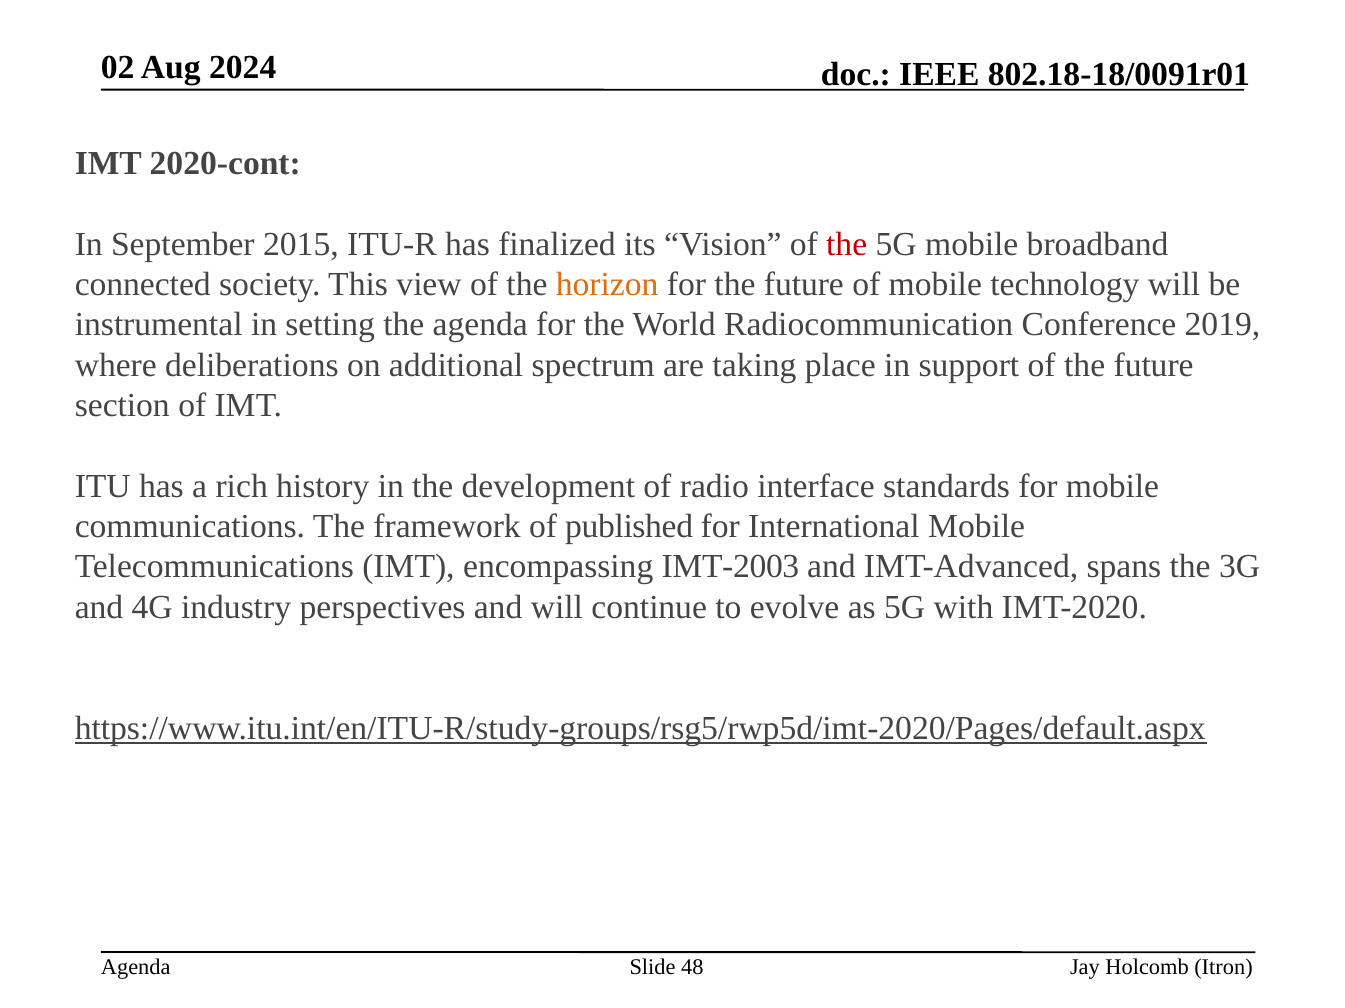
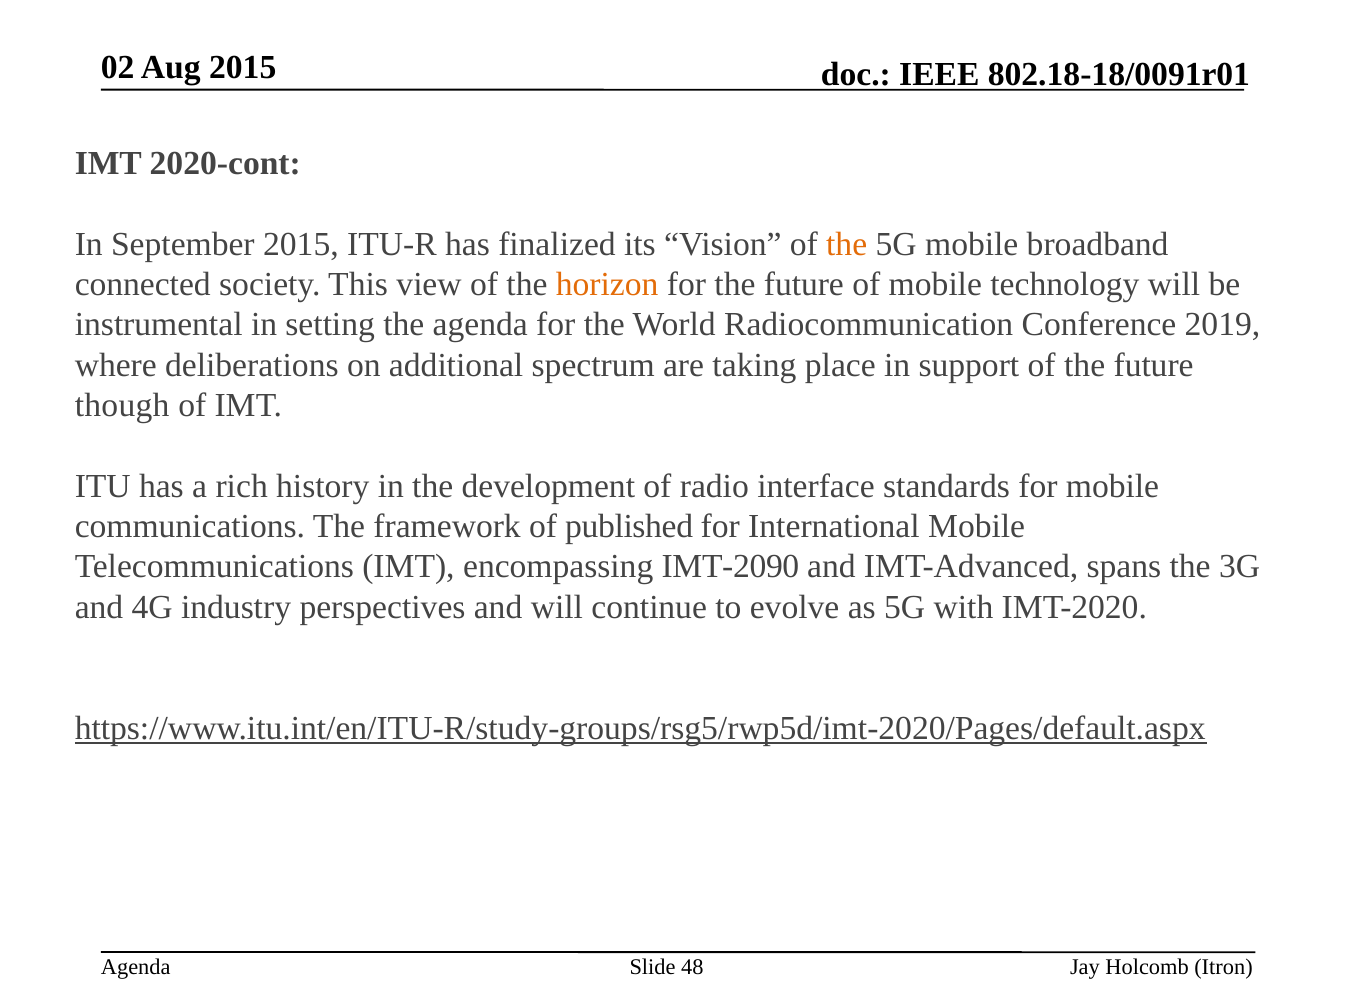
Aug 2024: 2024 -> 2015
the at (847, 244) colour: red -> orange
section: section -> though
IMT-2003: IMT-2003 -> IMT-2090
